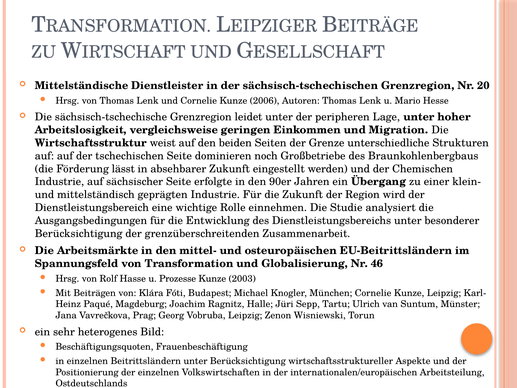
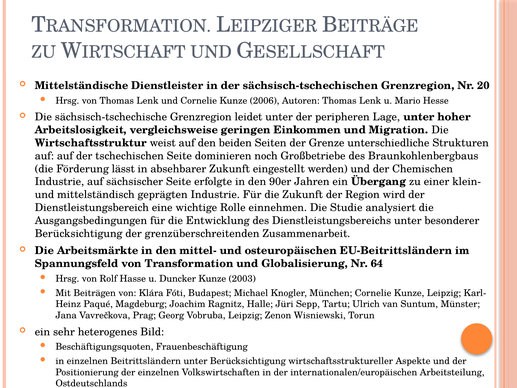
46: 46 -> 64
Prozesse: Prozesse -> Duncker
